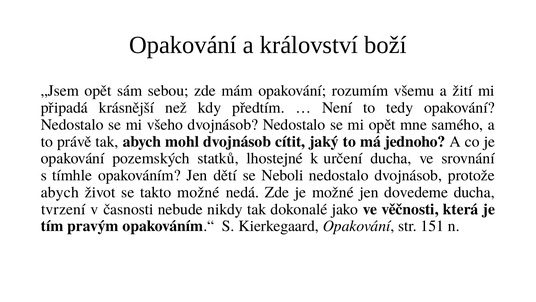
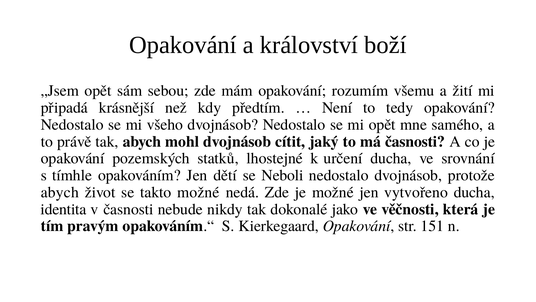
má jednoho: jednoho -> časnosti
dovedeme: dovedeme -> vytvořeno
tvrzení: tvrzení -> identita
